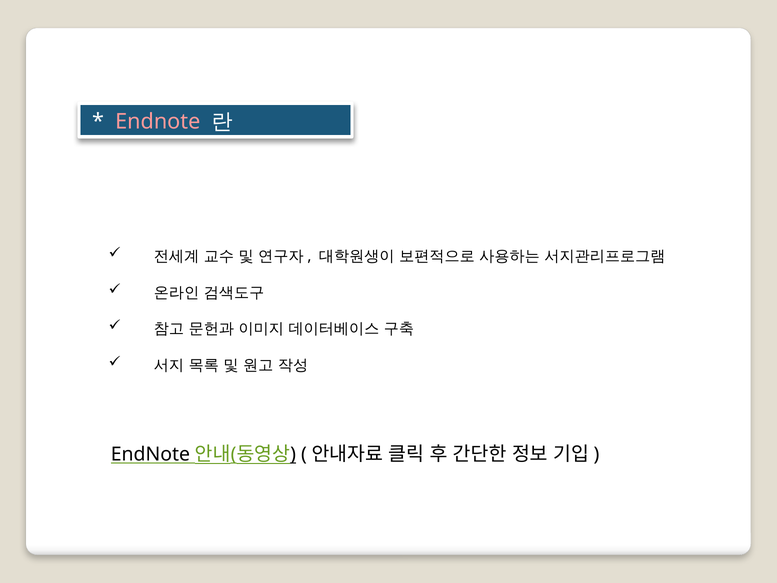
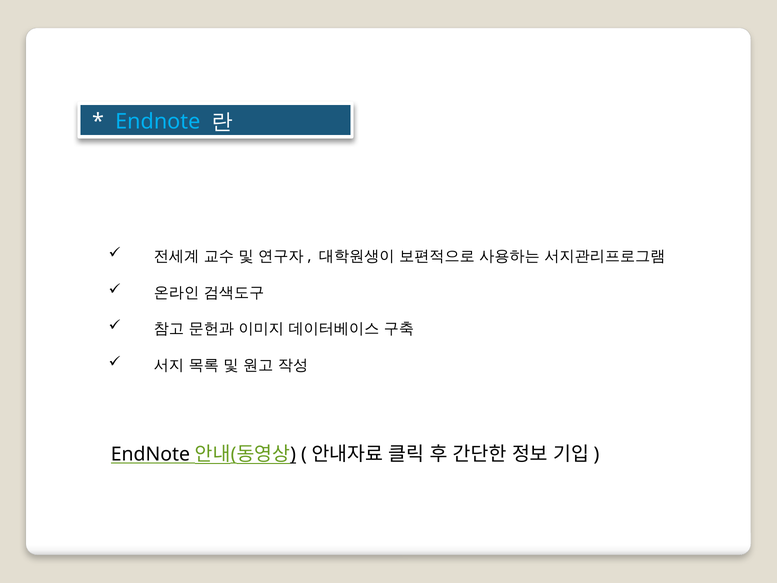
Endnote at (158, 121) colour: pink -> light blue
